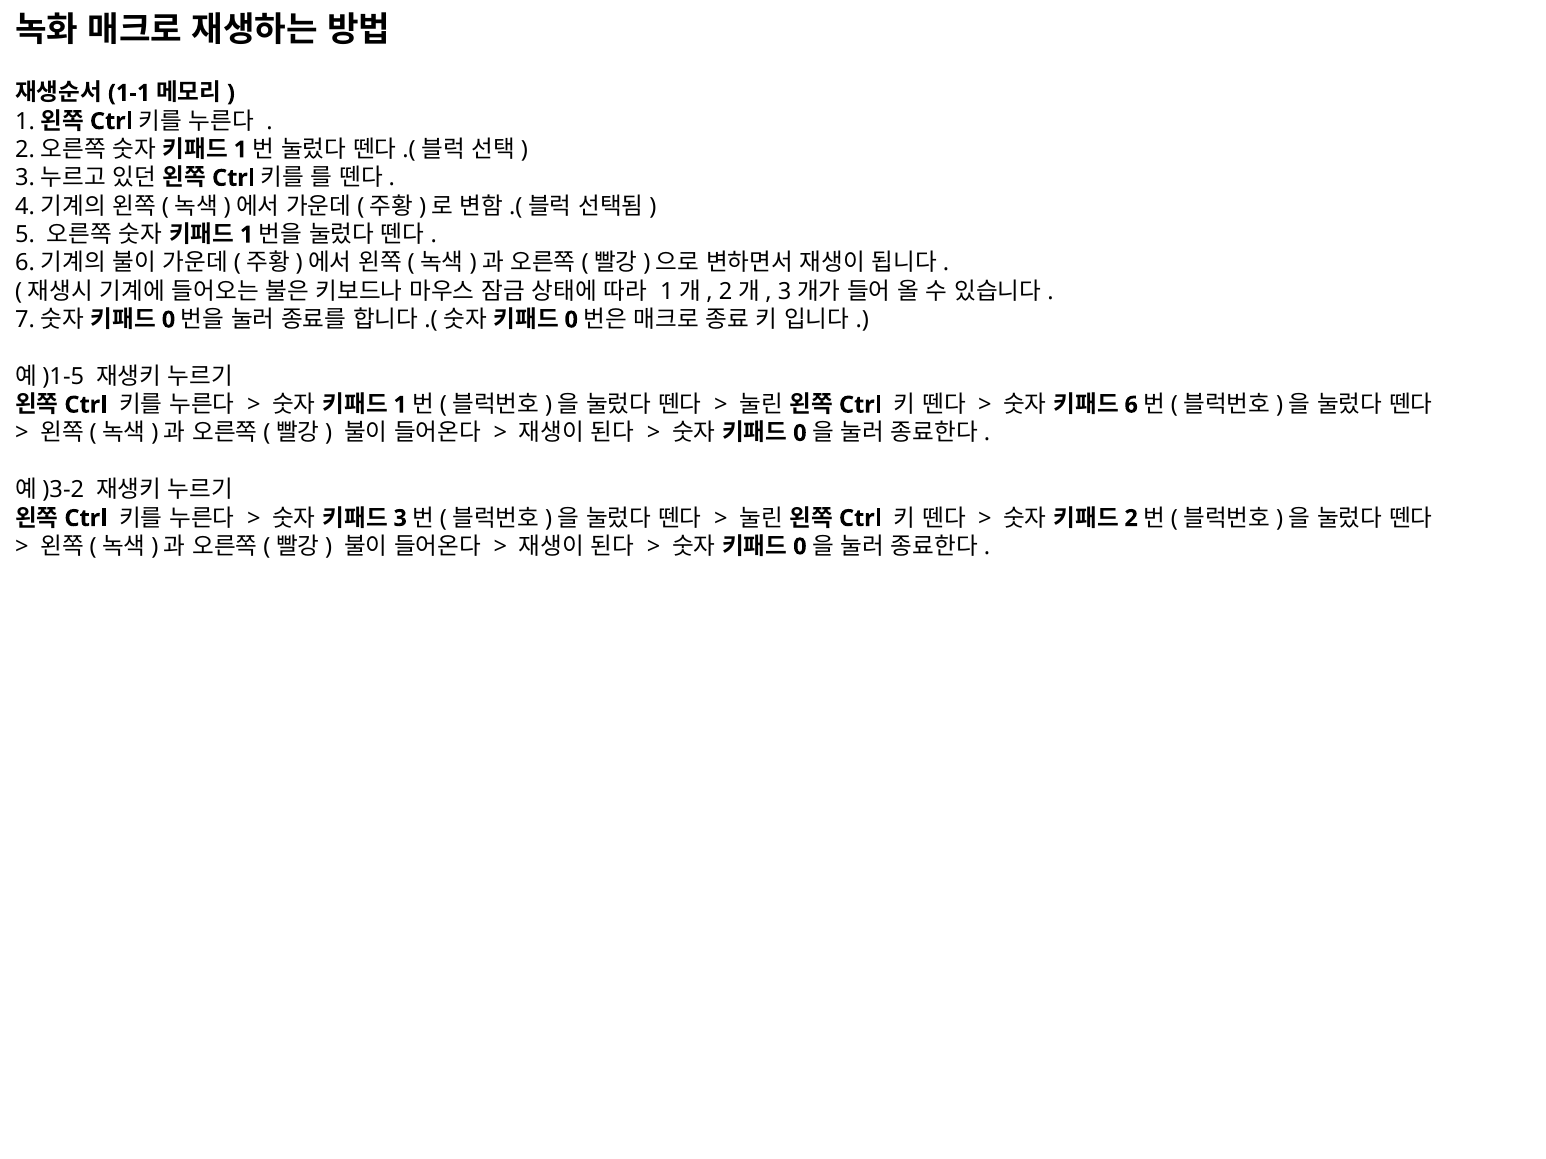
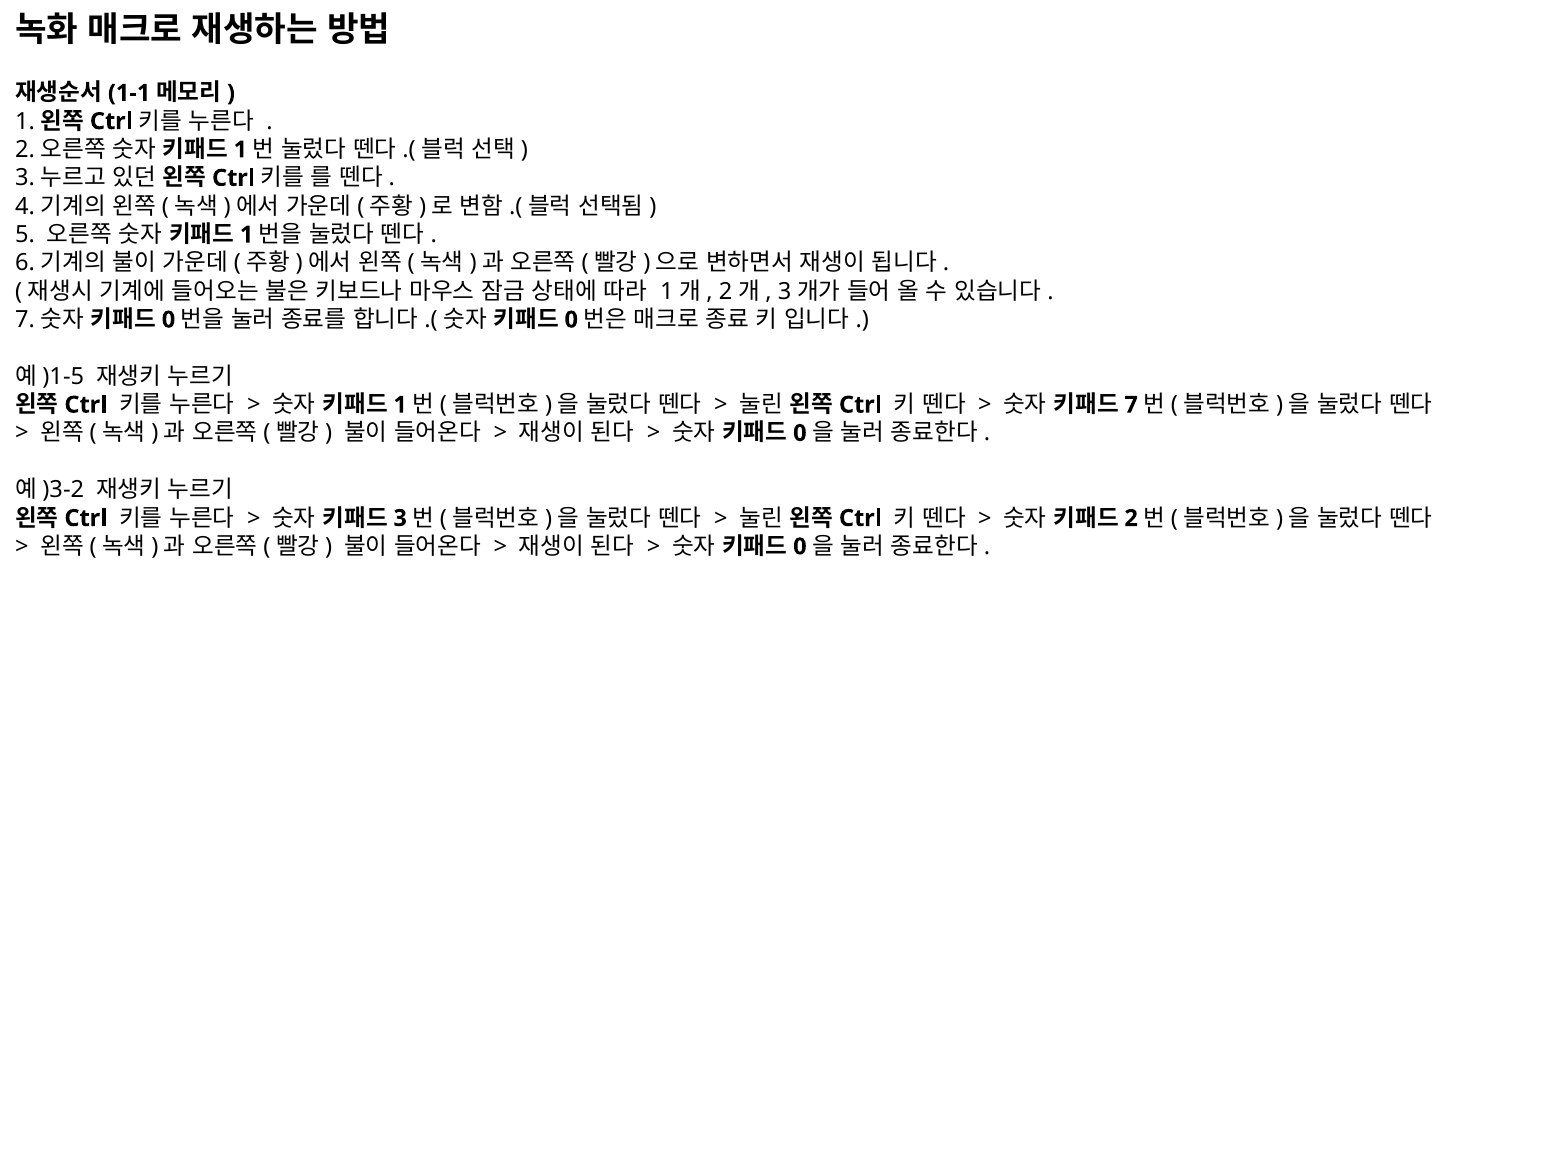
6: 6 -> 7
